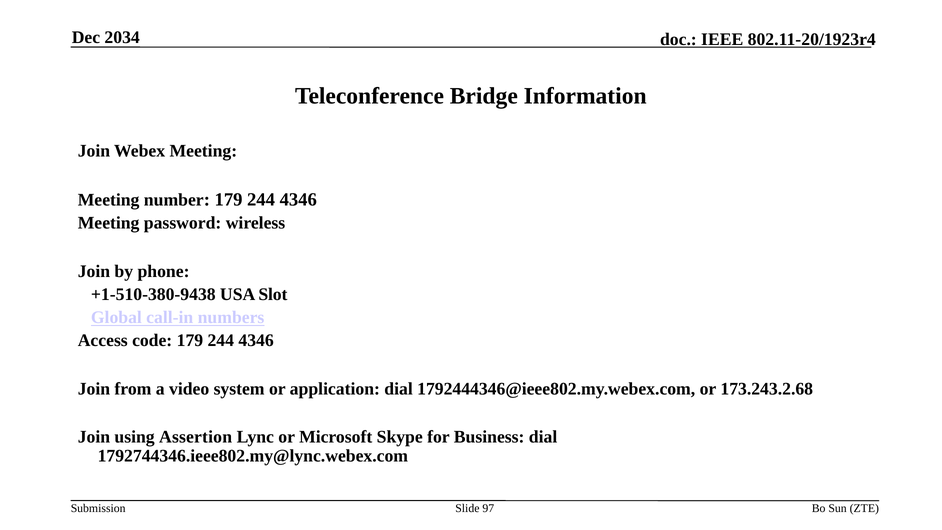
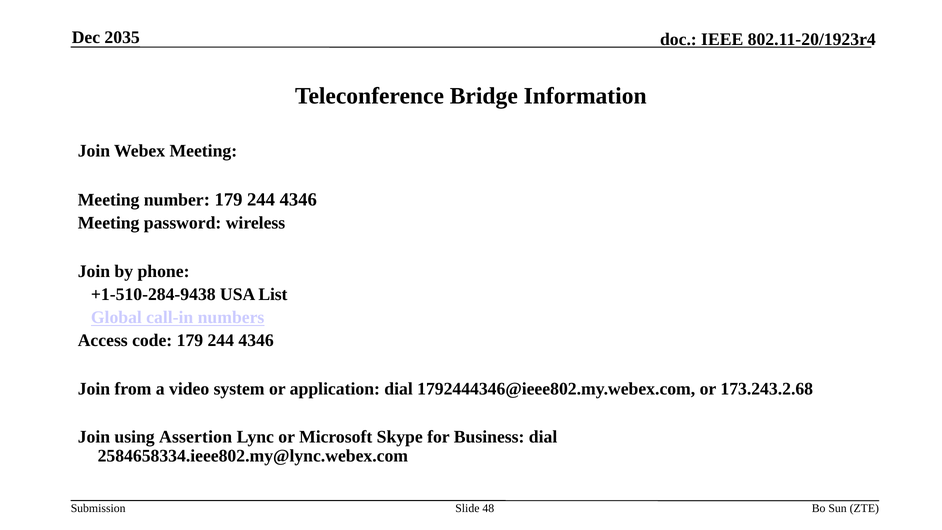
2034: 2034 -> 2035
+1-510-380-9438: +1-510-380-9438 -> +1-510-284-9438
Slot: Slot -> List
1792744346.ieee802.my@lync.webex.com: 1792744346.ieee802.my@lync.webex.com -> 2584658334.ieee802.my@lync.webex.com
97: 97 -> 48
